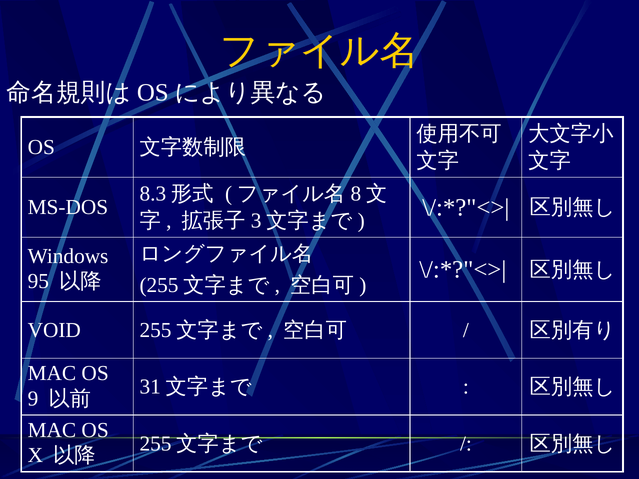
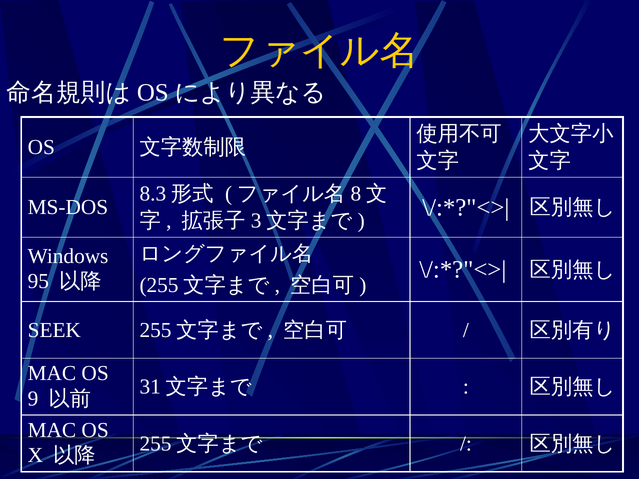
VOID: VOID -> SEEK
